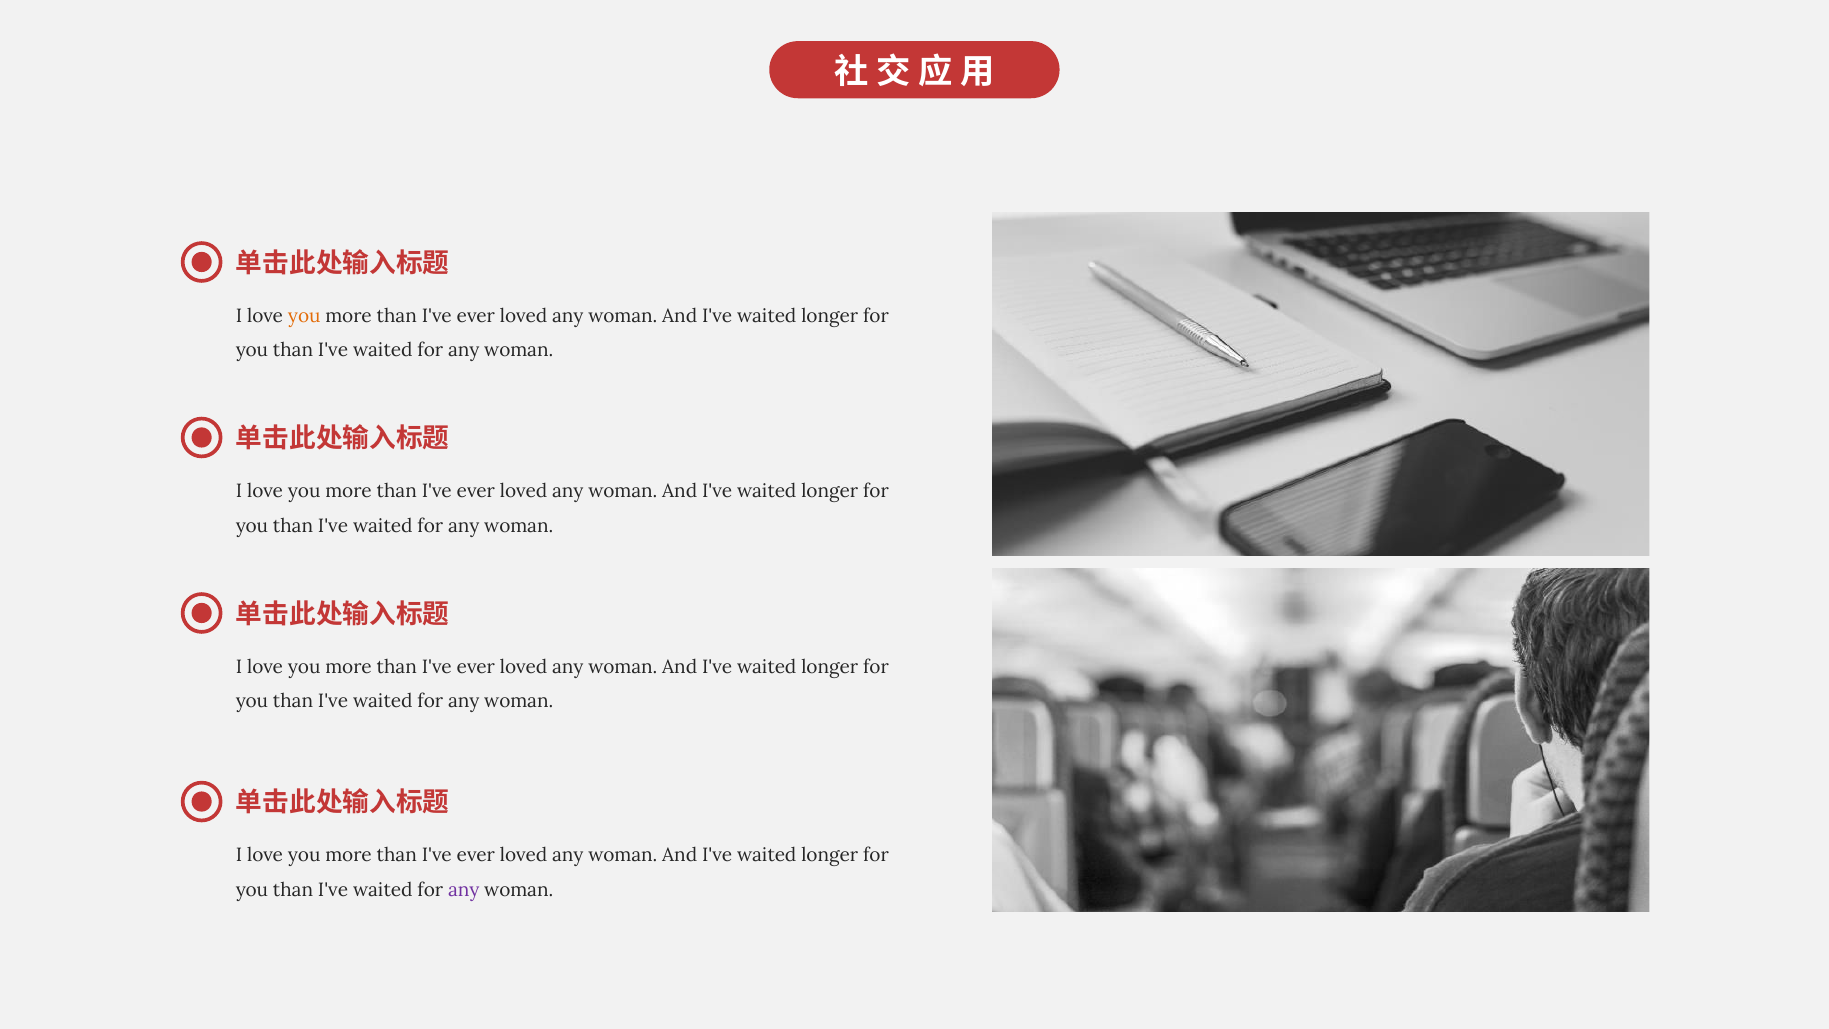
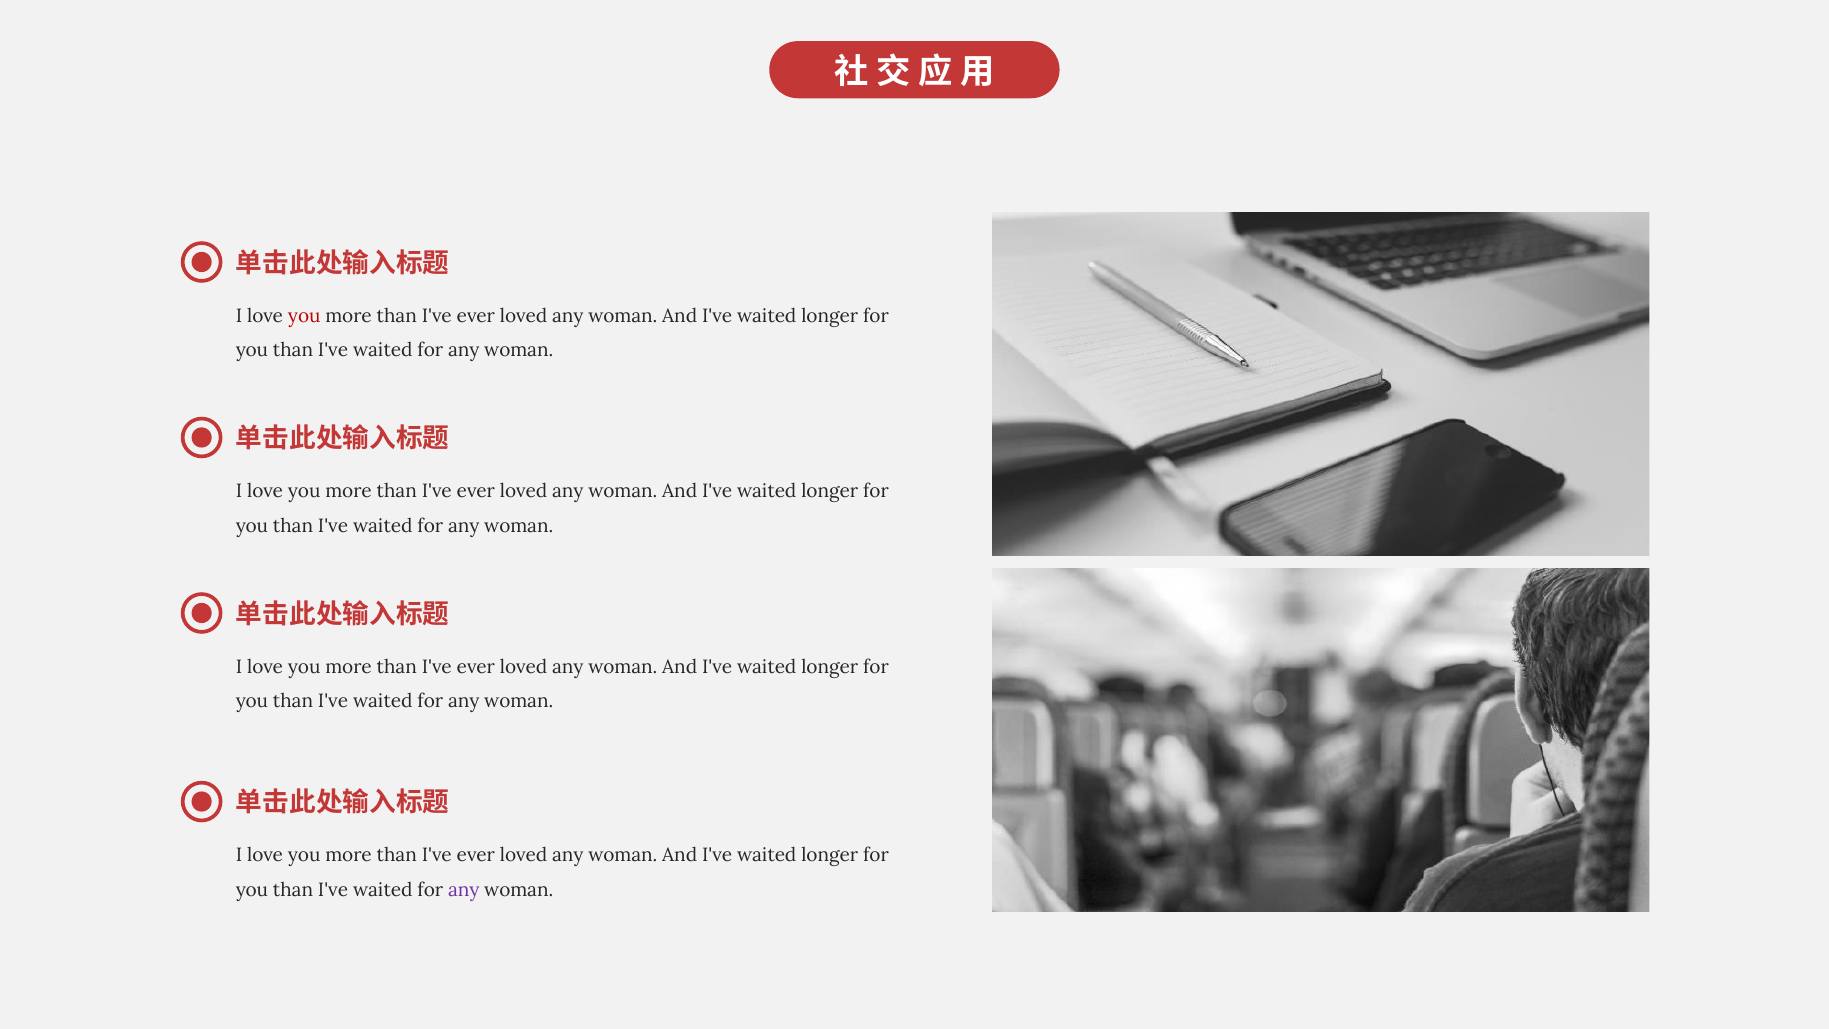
you at (304, 316) colour: orange -> red
